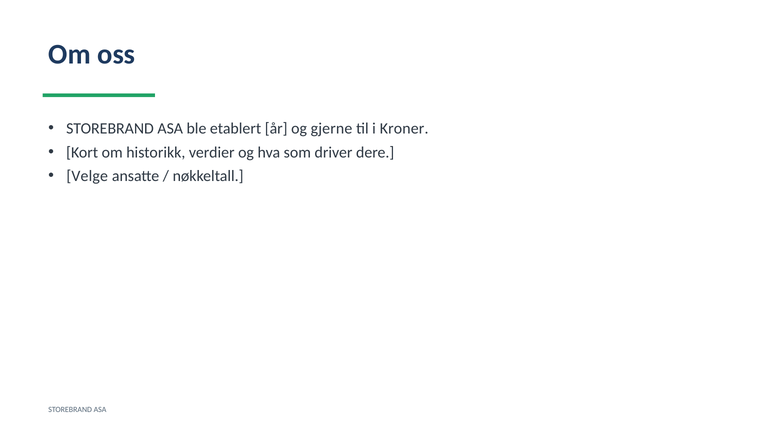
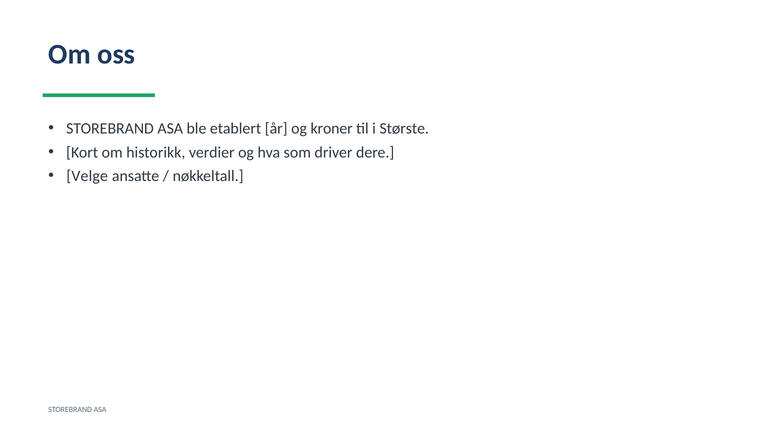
gjerne: gjerne -> kroner
Kroner: Kroner -> Største
